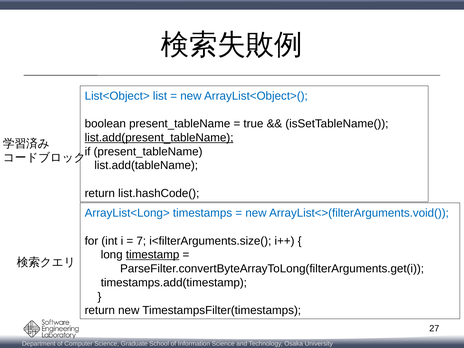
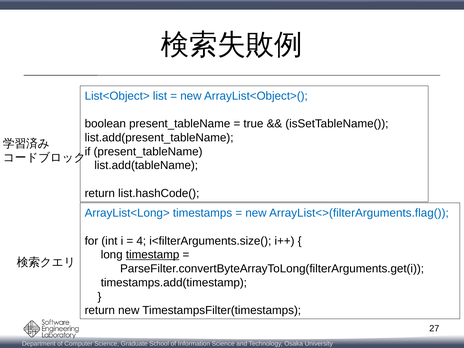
list.add(present_tableName underline: present -> none
ArrayList<>(filterArguments.void(: ArrayList<>(filterArguments.void( -> ArrayList<>(filterArguments.flag(
7: 7 -> 4
